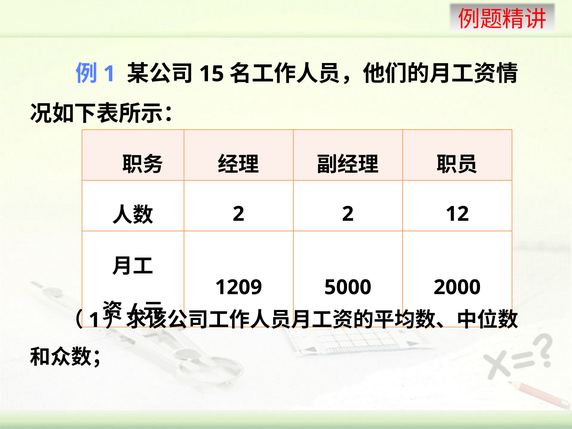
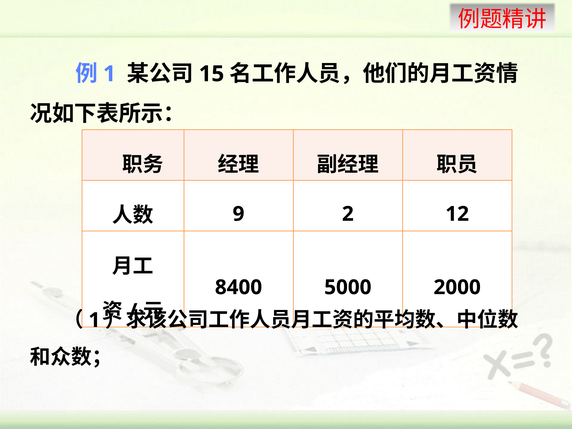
2 at (239, 214): 2 -> 9
1209: 1209 -> 8400
